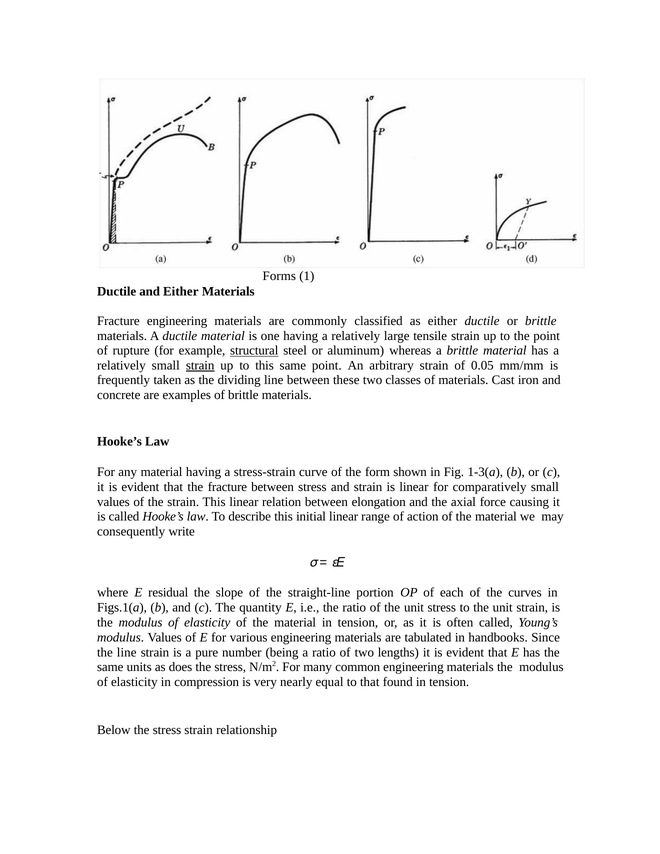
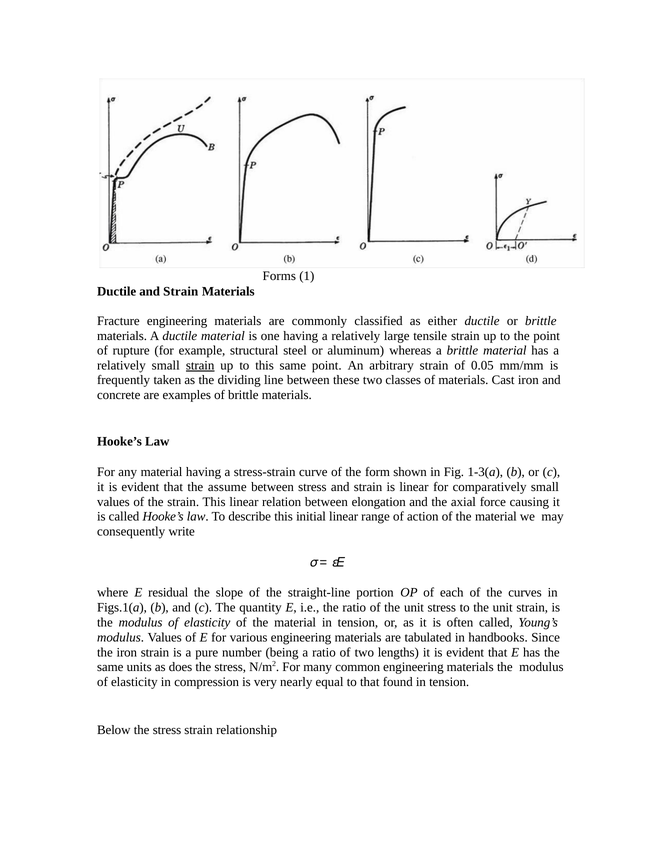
Ductile and Either: Either -> Strain
structural underline: present -> none
the fracture: fracture -> assume
the line: line -> iron
